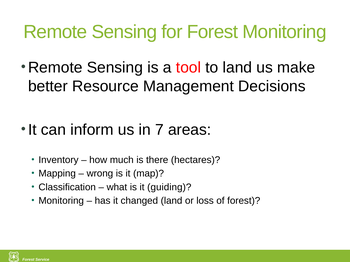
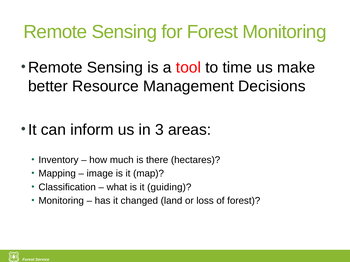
to land: land -> time
7: 7 -> 3
wrong: wrong -> image
